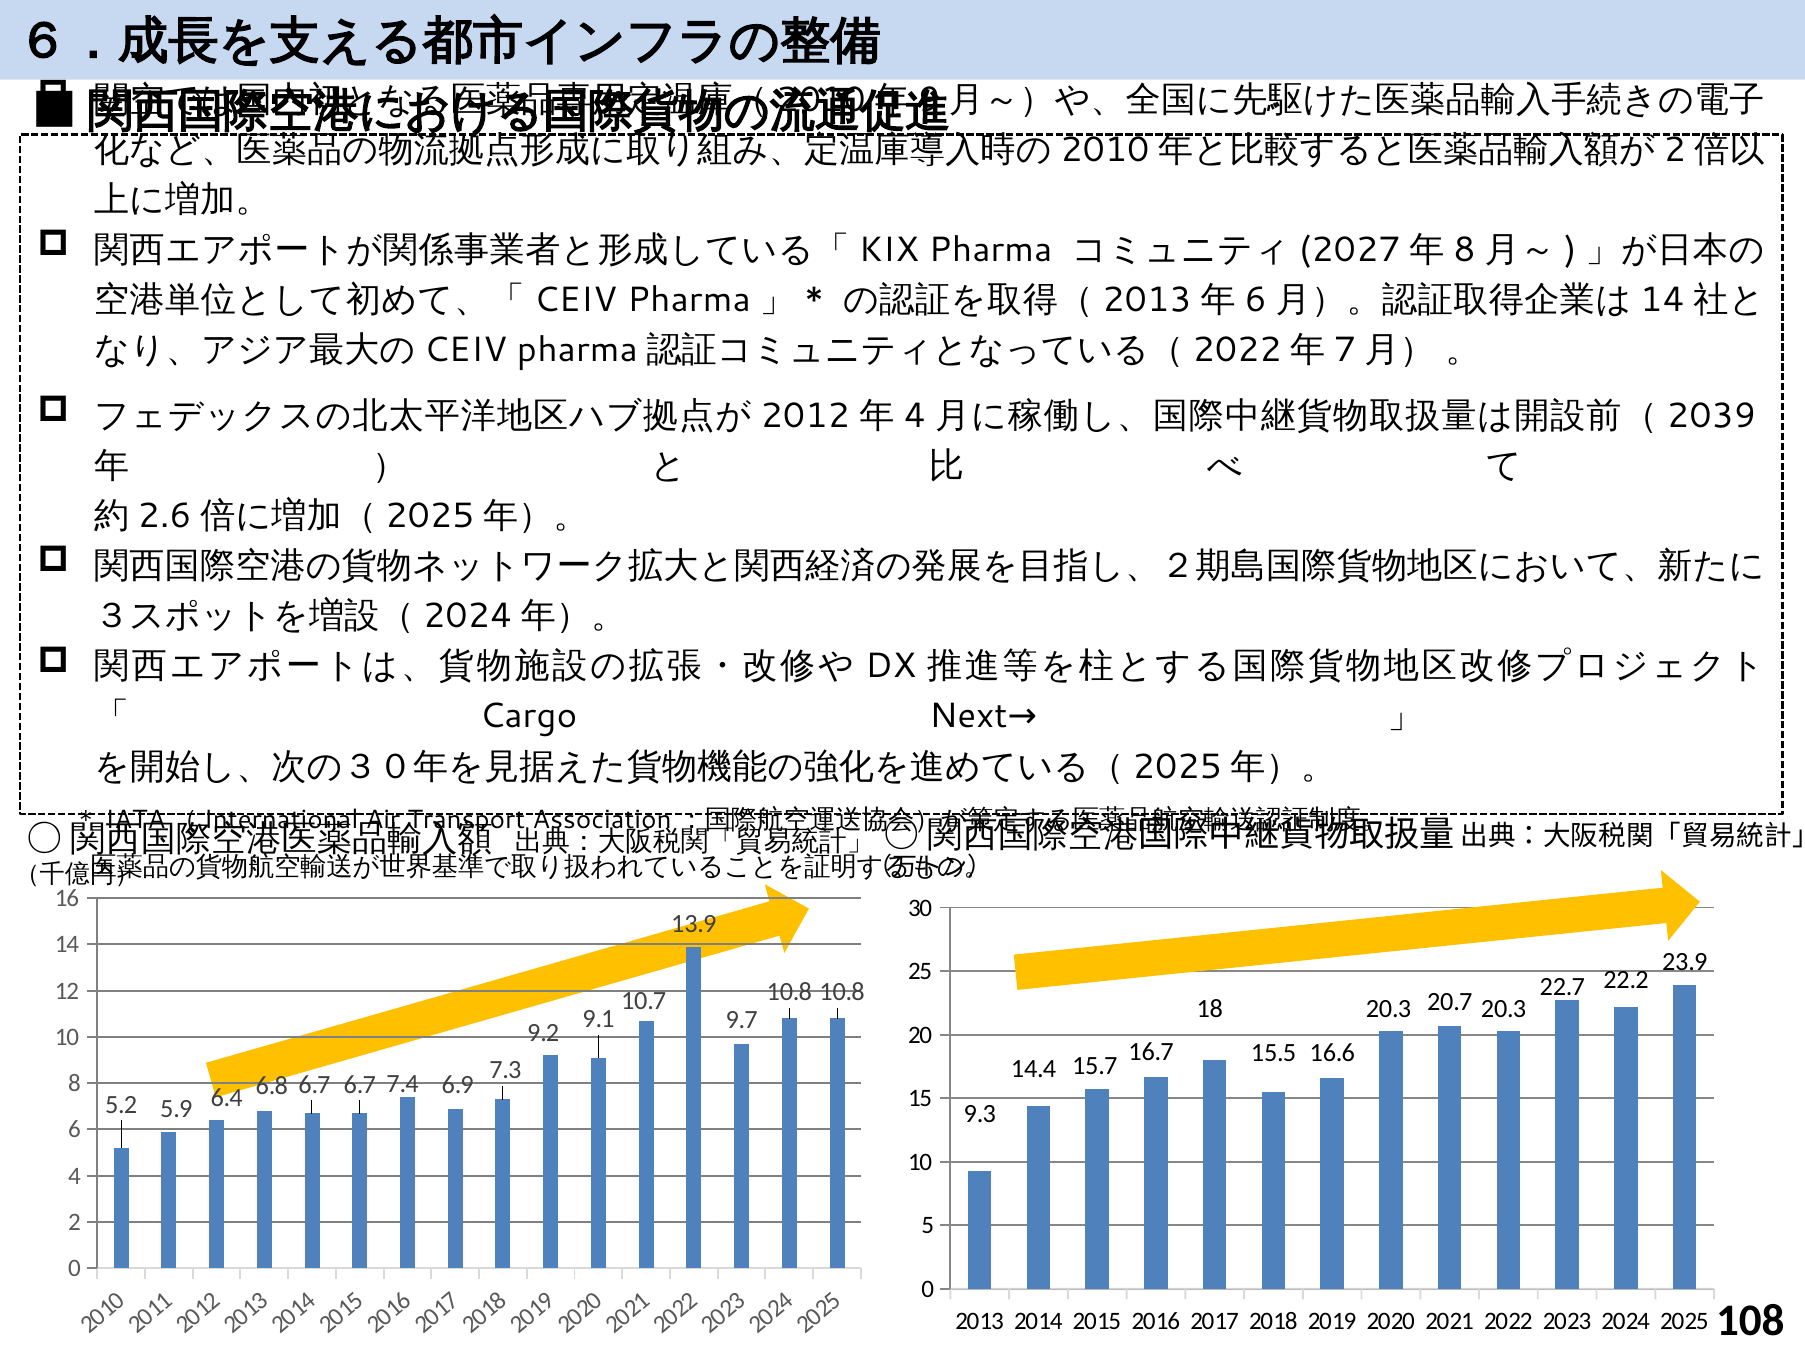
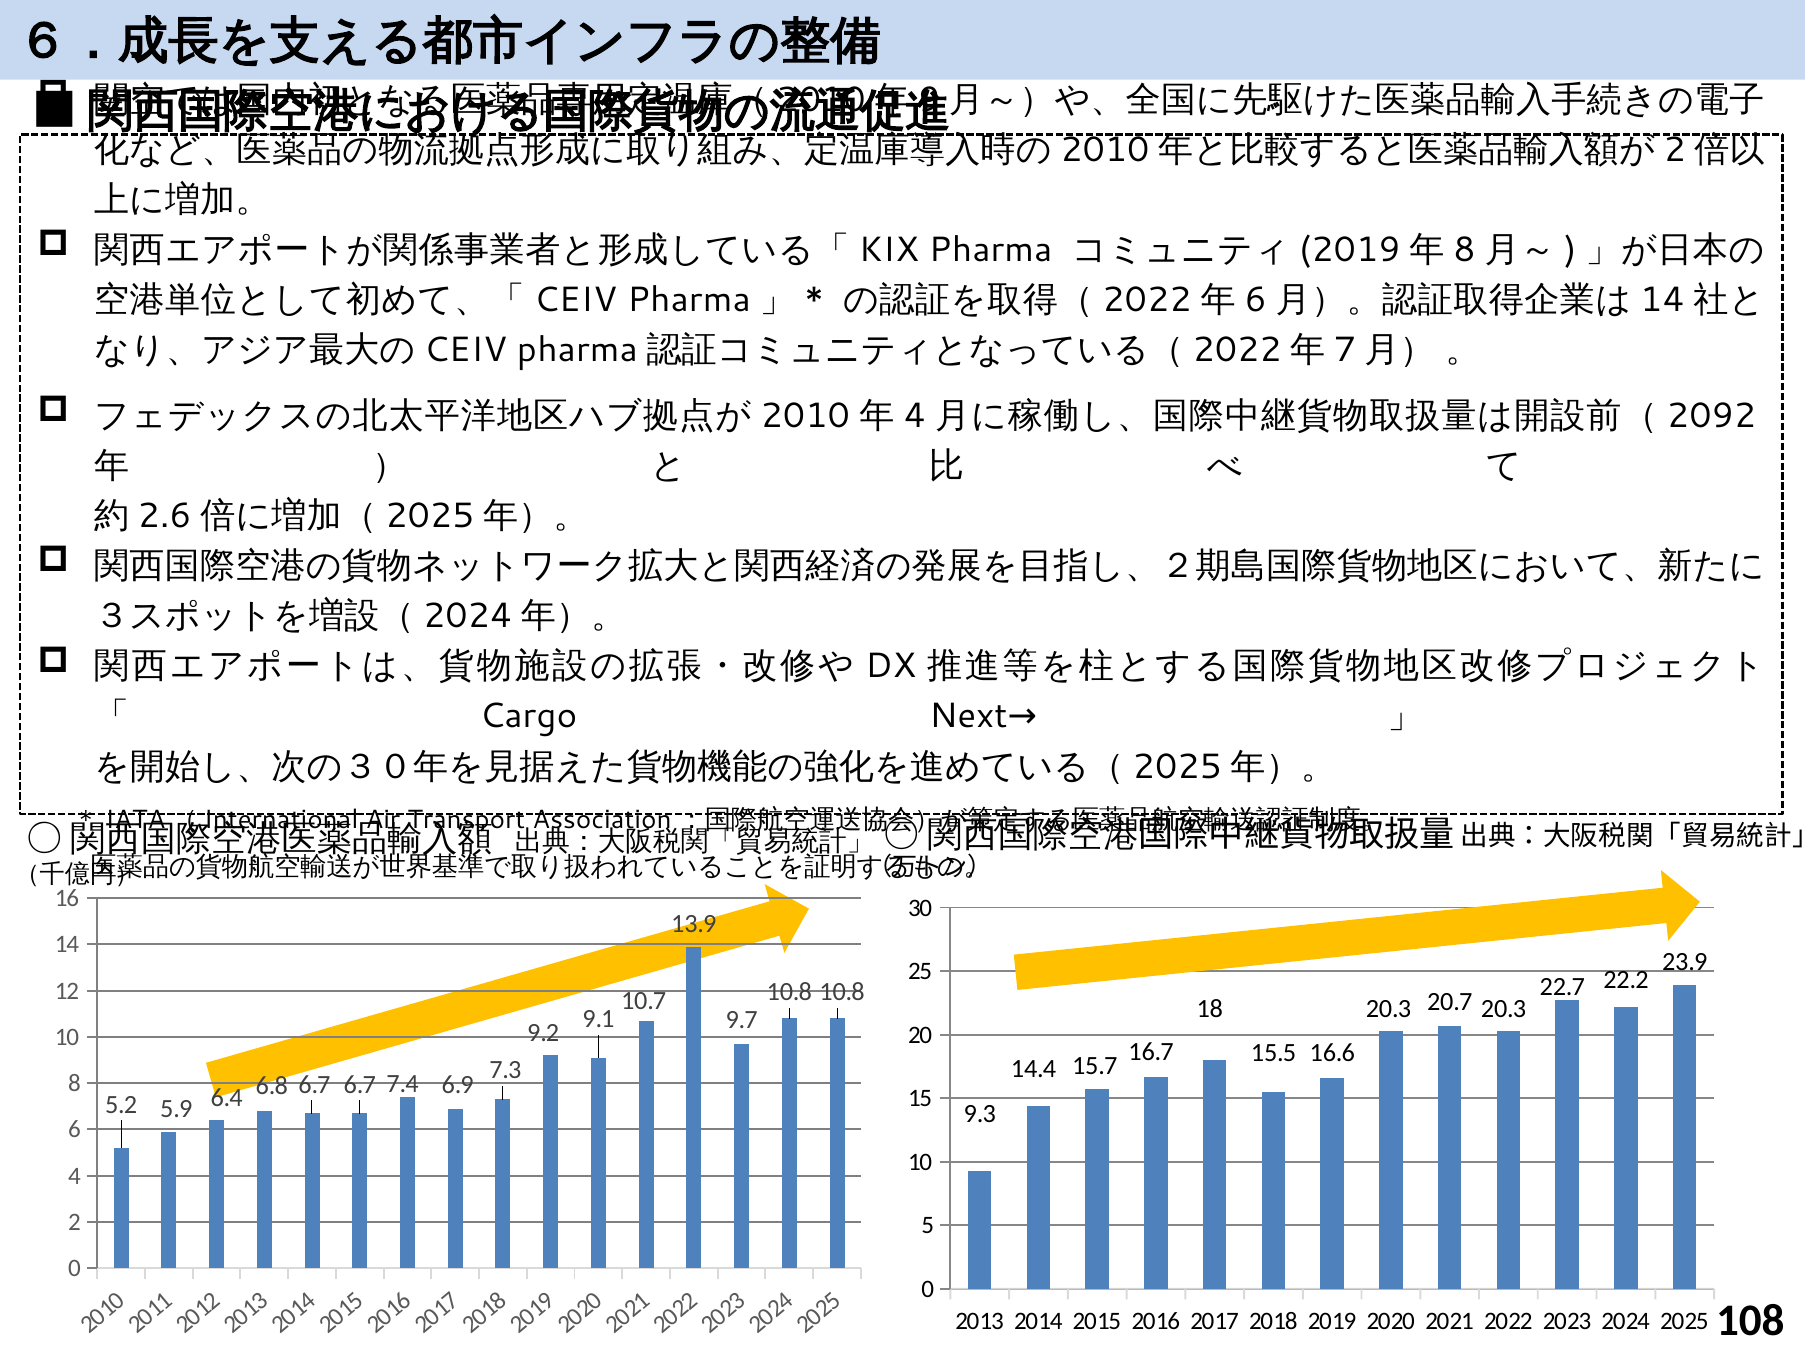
2027 at (1350, 250): 2027 -> 2019
2013 at (1147, 300): 2013 -> 2022
2012: 2012 -> 2010
2039: 2039 -> 2092
